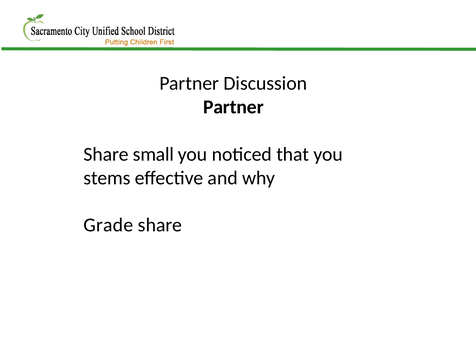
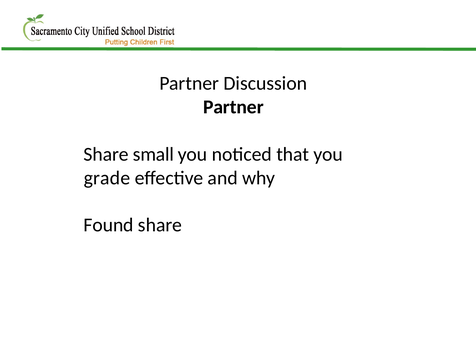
stems: stems -> grade
Grade: Grade -> Found
